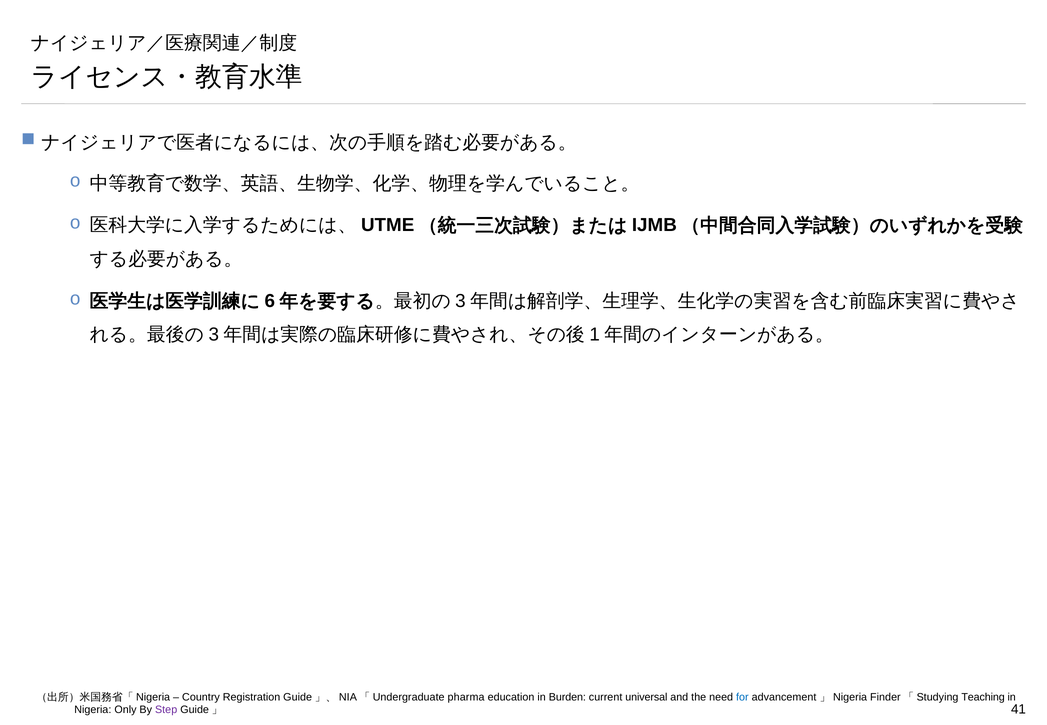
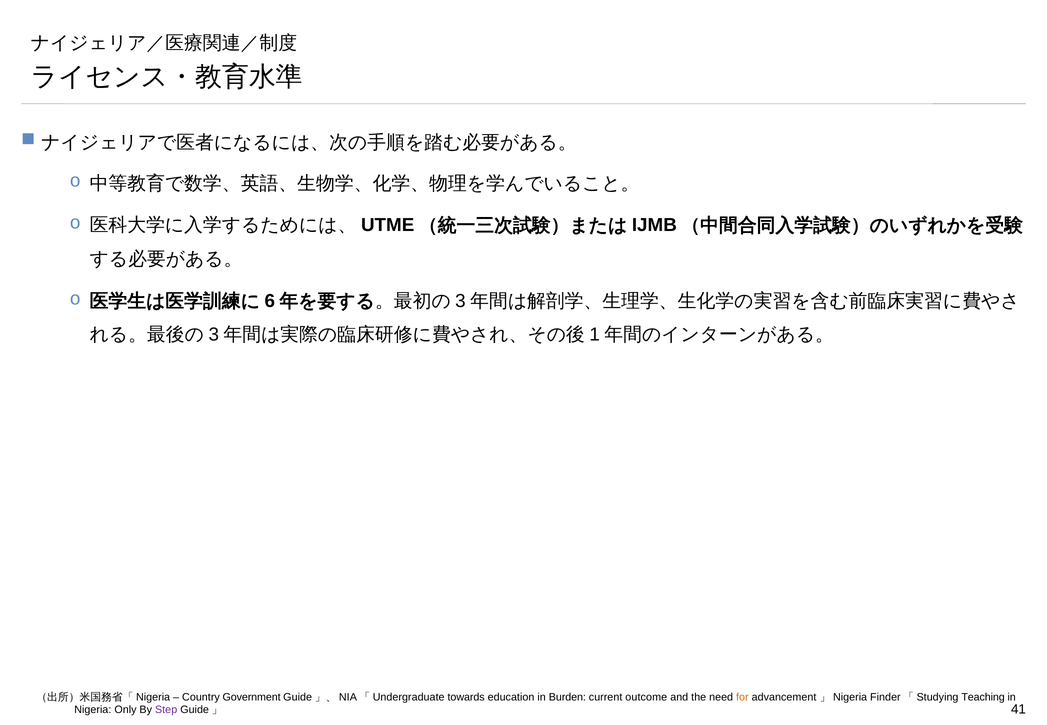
Registration: Registration -> Government
pharma: pharma -> towards
universal: universal -> outcome
for colour: blue -> orange
